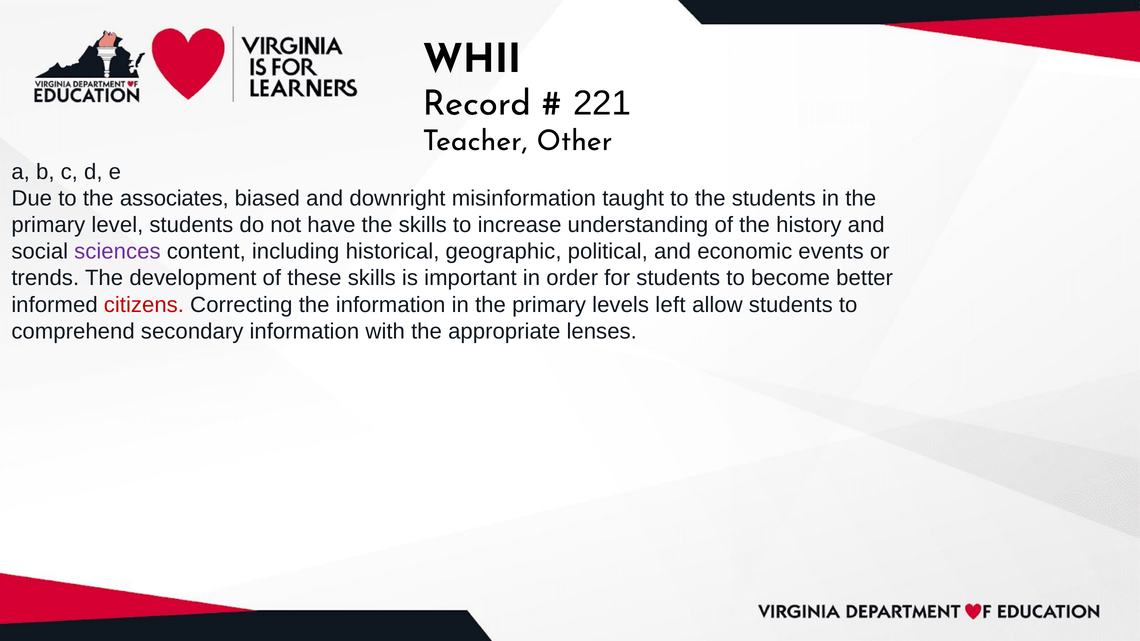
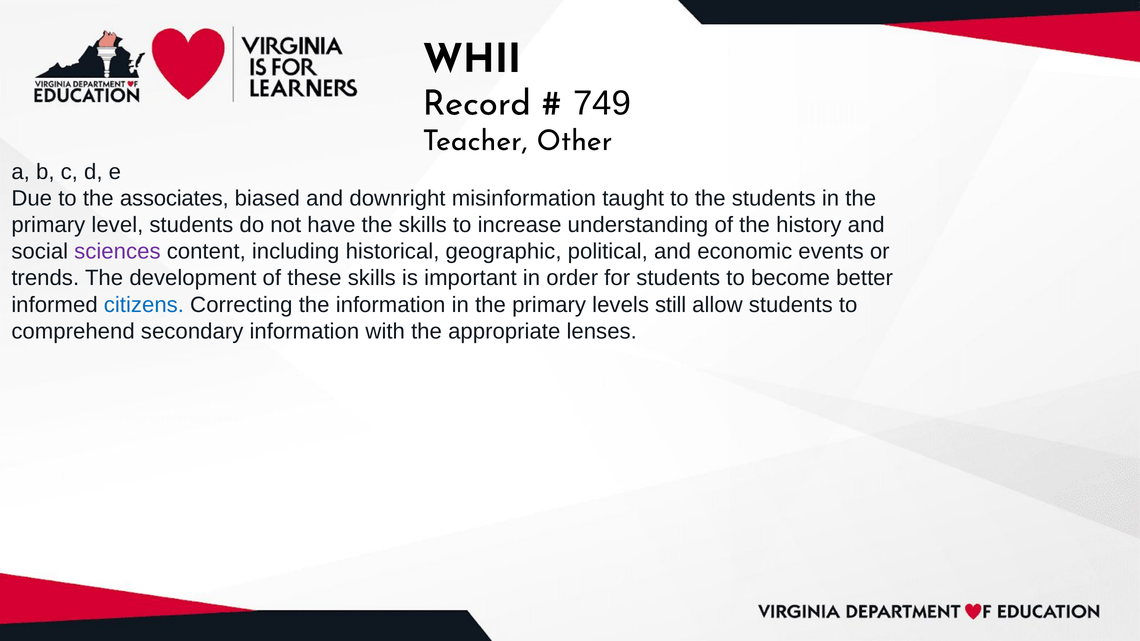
221: 221 -> 749
citizens colour: red -> blue
left: left -> still
